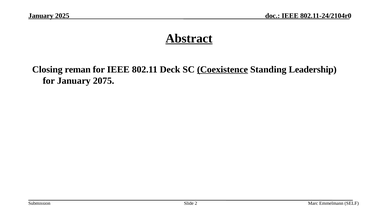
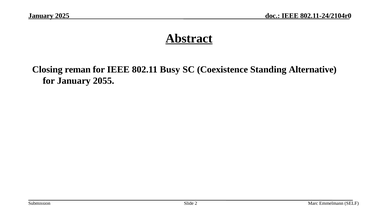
Deck: Deck -> Busy
Coexistence underline: present -> none
Leadership: Leadership -> Alternative
2075: 2075 -> 2055
